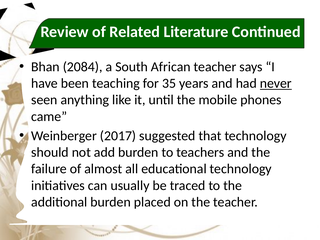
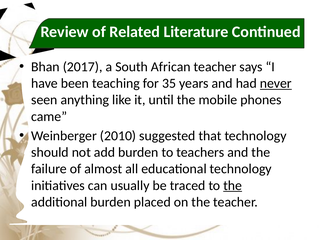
2084: 2084 -> 2017
2017: 2017 -> 2010
the at (233, 185) underline: none -> present
